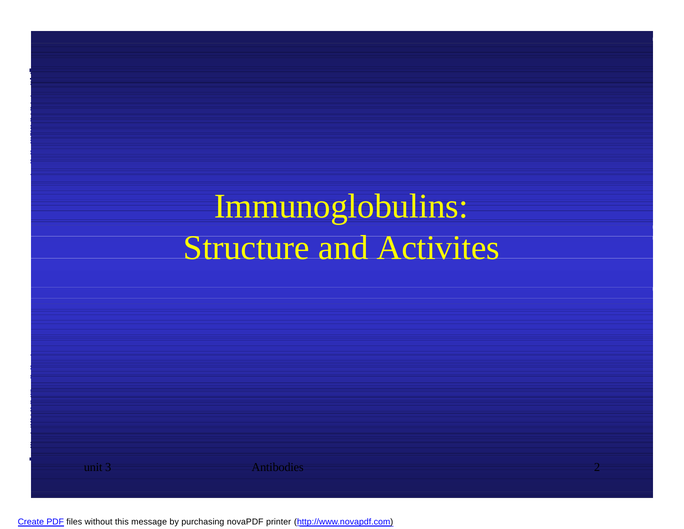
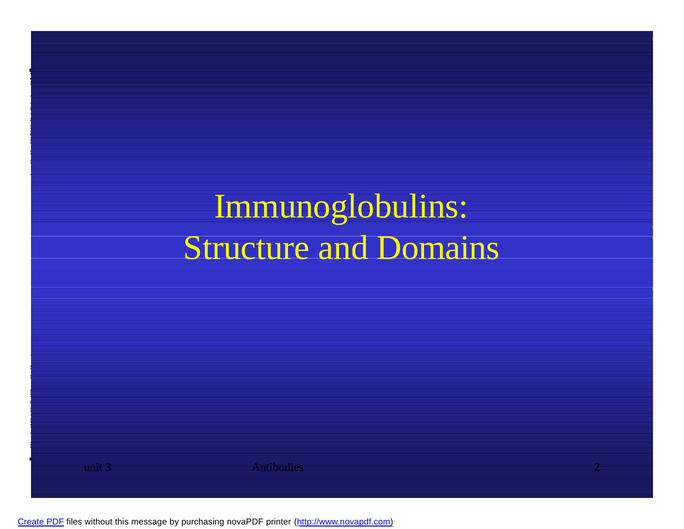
Activites: Activites -> Domains
